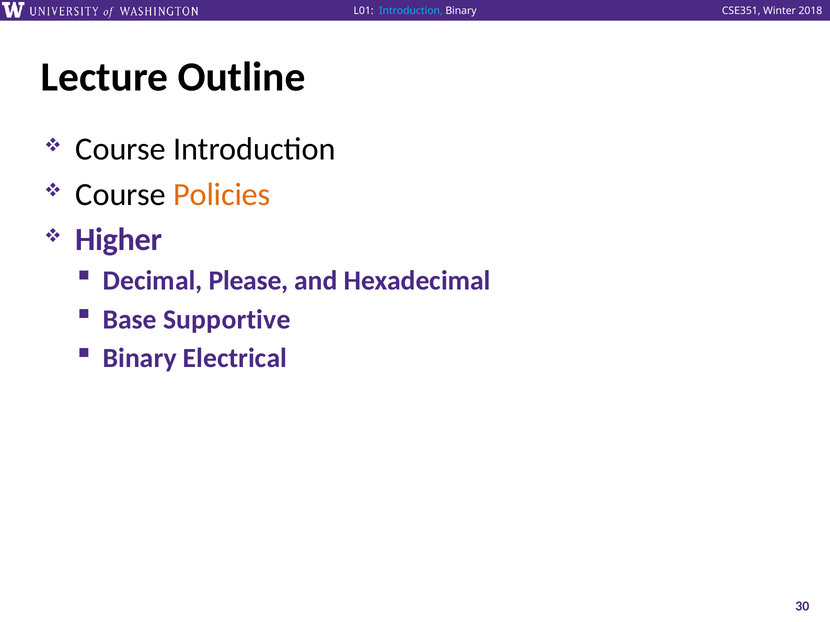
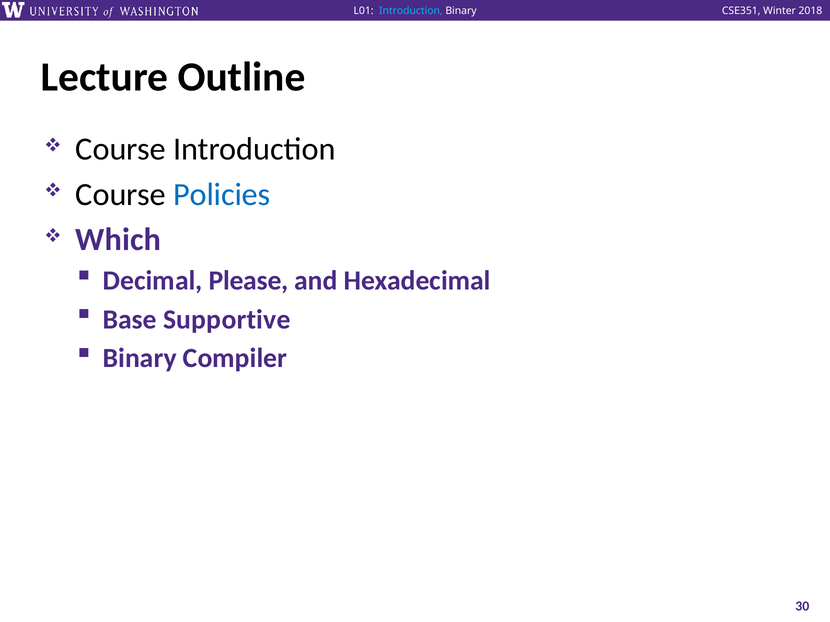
Policies colour: orange -> blue
Higher: Higher -> Which
Electrical: Electrical -> Compiler
